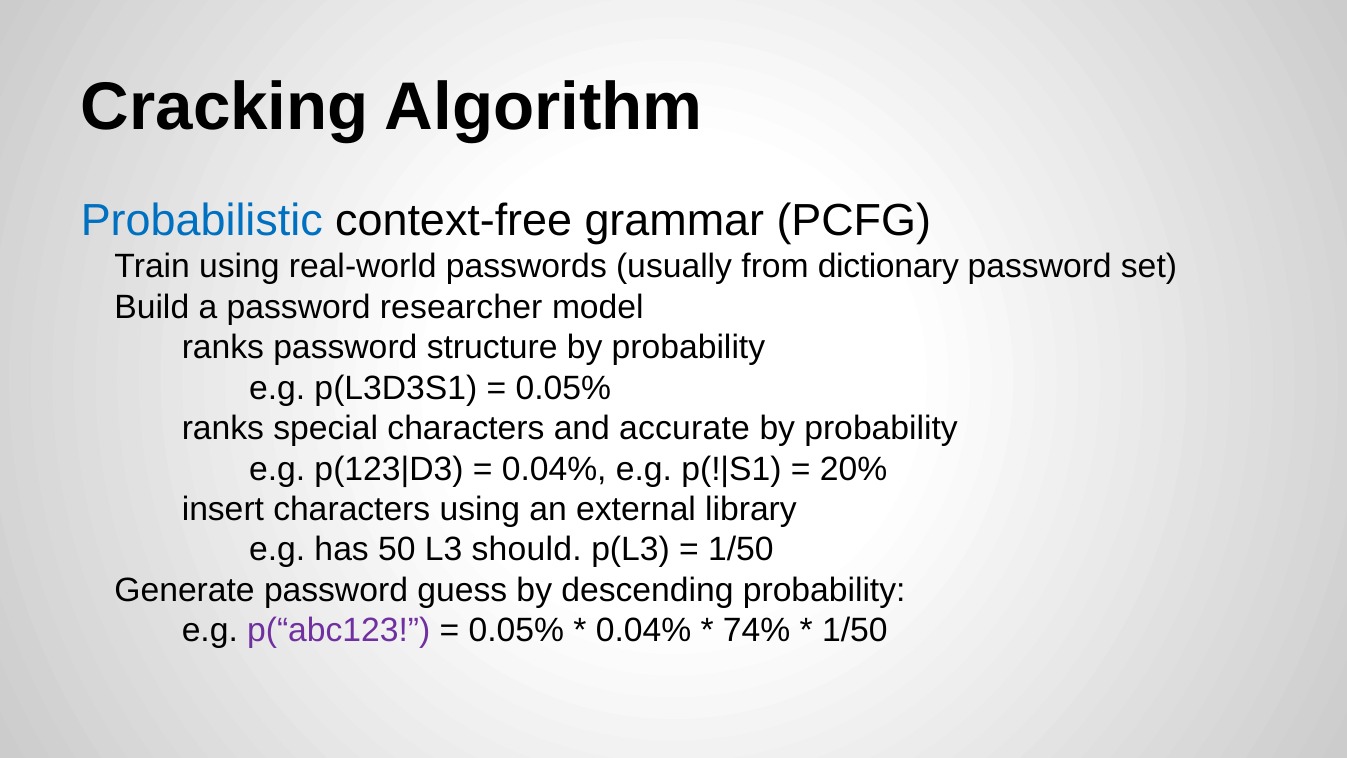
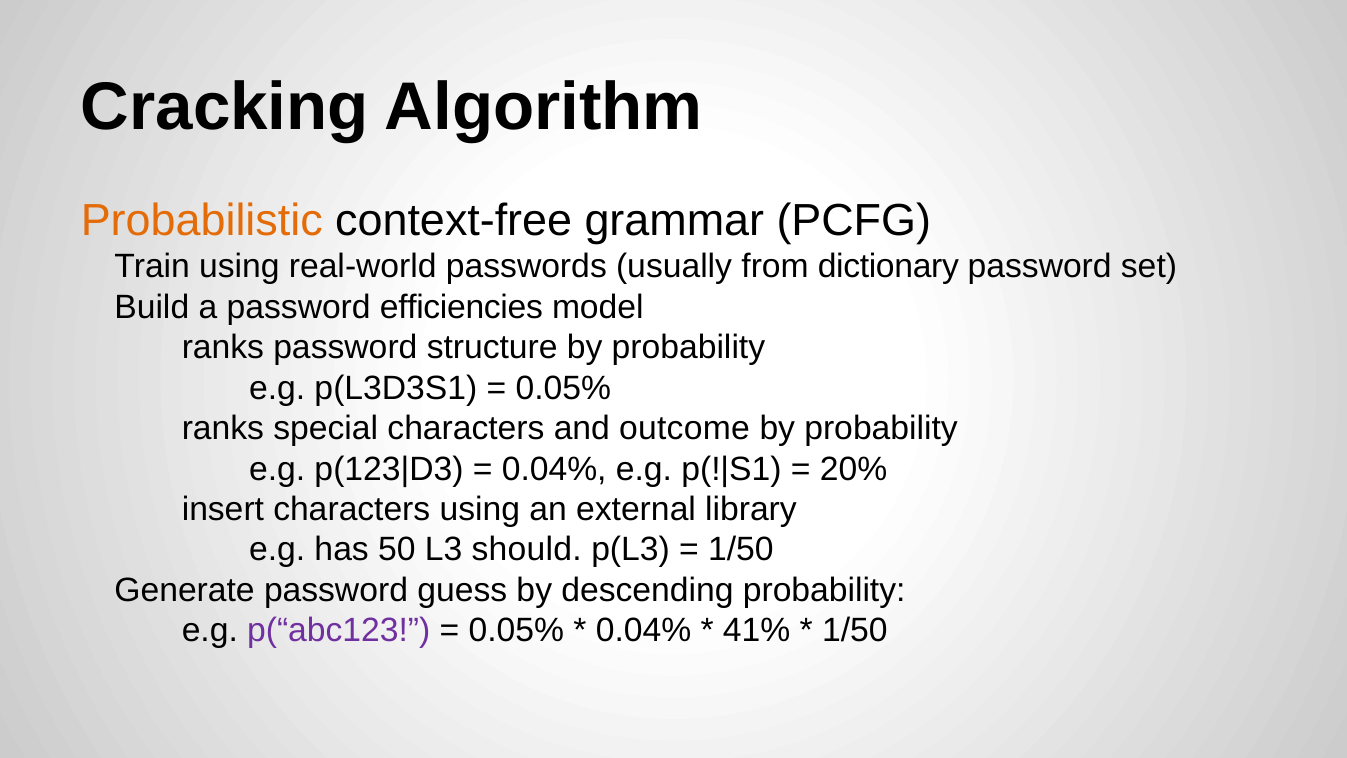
Probabilistic colour: blue -> orange
researcher: researcher -> efficiencies
accurate: accurate -> outcome
74%: 74% -> 41%
